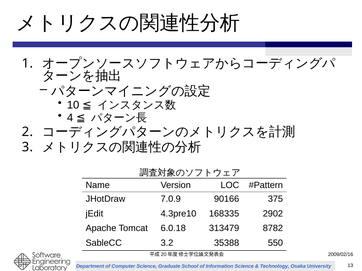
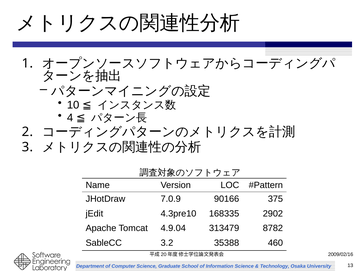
6.0.18: 6.0.18 -> 4.9.04
550: 550 -> 460
